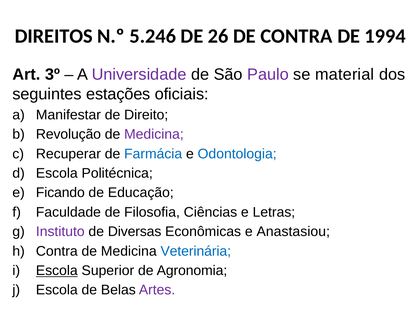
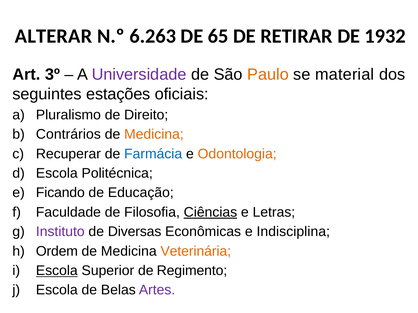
DIREITOS: DIREITOS -> ALTERAR
5.246: 5.246 -> 6.263
26: 26 -> 65
DE CONTRA: CONTRA -> RETIRAR
1994: 1994 -> 1932
Paulo colour: purple -> orange
Manifestar: Manifestar -> Pluralismo
Revolução: Revolução -> Contrários
Medicina at (154, 135) colour: purple -> orange
Odontologia colour: blue -> orange
Ciências underline: none -> present
Anastasiou: Anastasiou -> Indisciplina
Contra at (57, 252): Contra -> Ordem
Veterinária colour: blue -> orange
Agronomia: Agronomia -> Regimento
